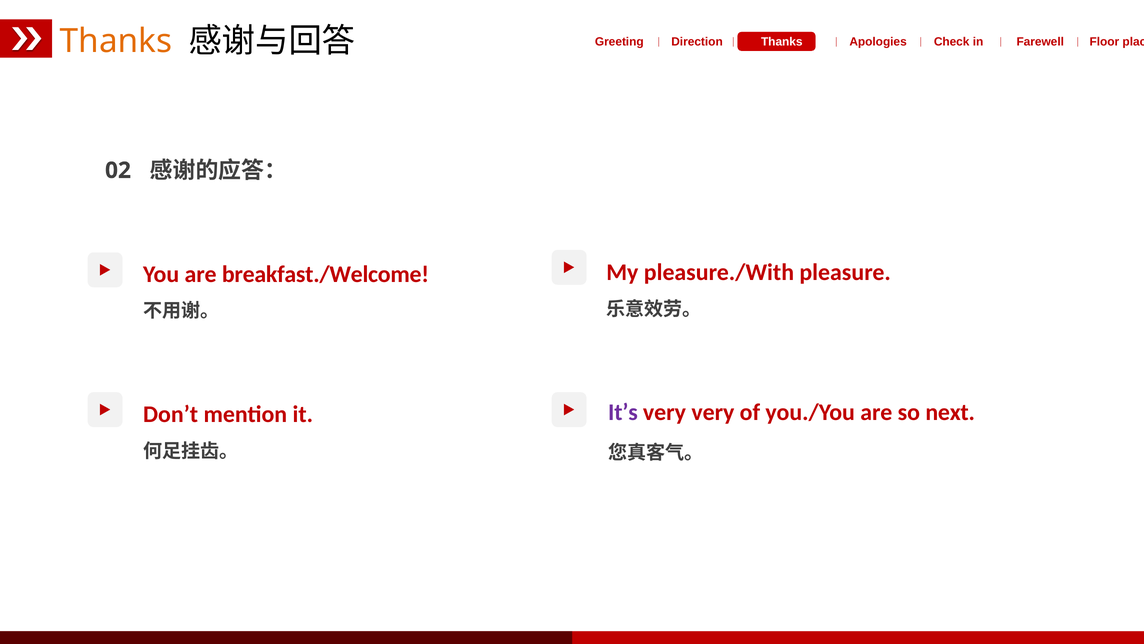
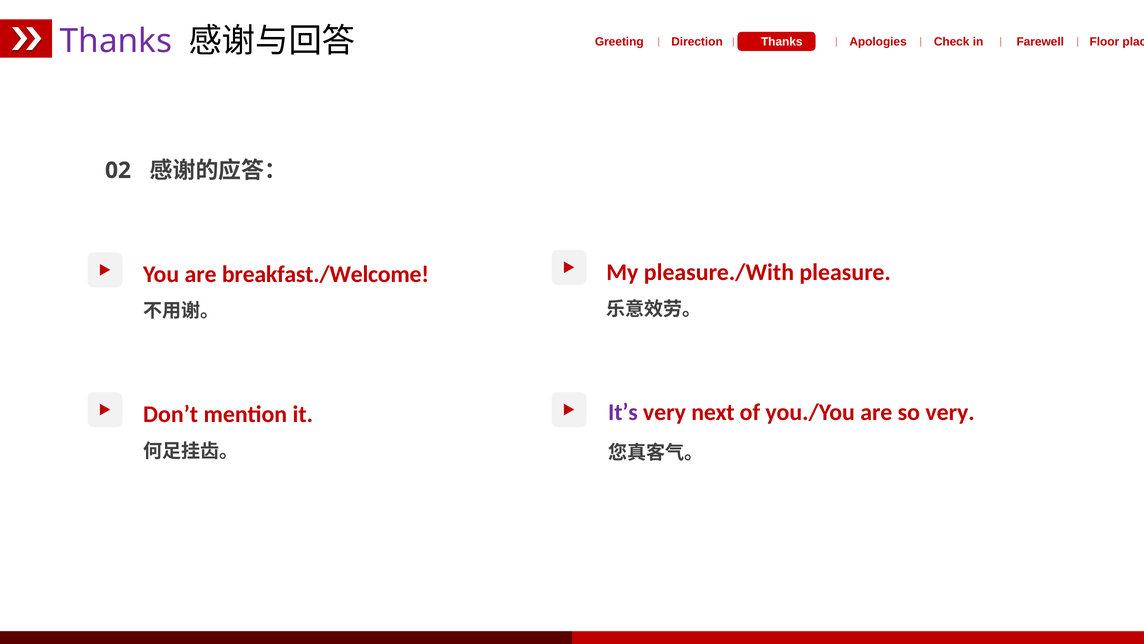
Thanks at (116, 41) colour: orange -> purple
very very: very -> next
so next: next -> very
